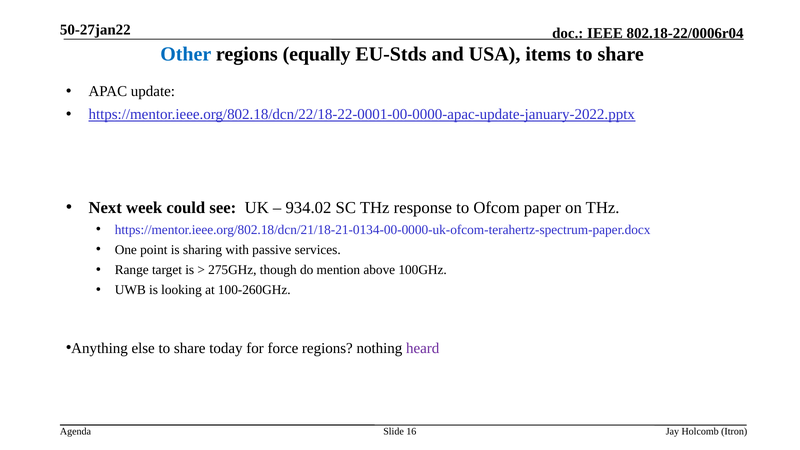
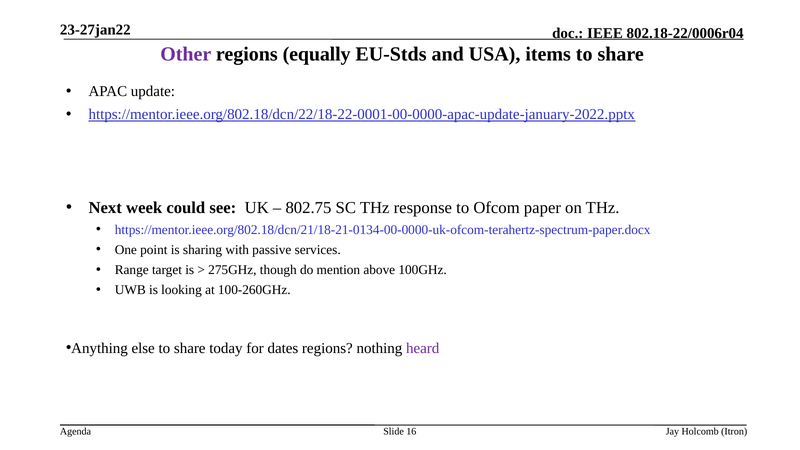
50-27jan22: 50-27jan22 -> 23-27jan22
Other colour: blue -> purple
934.02: 934.02 -> 802.75
force: force -> dates
